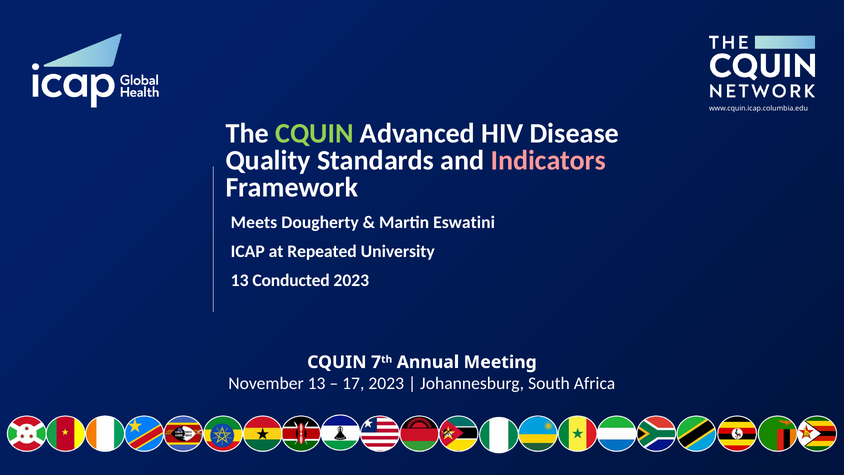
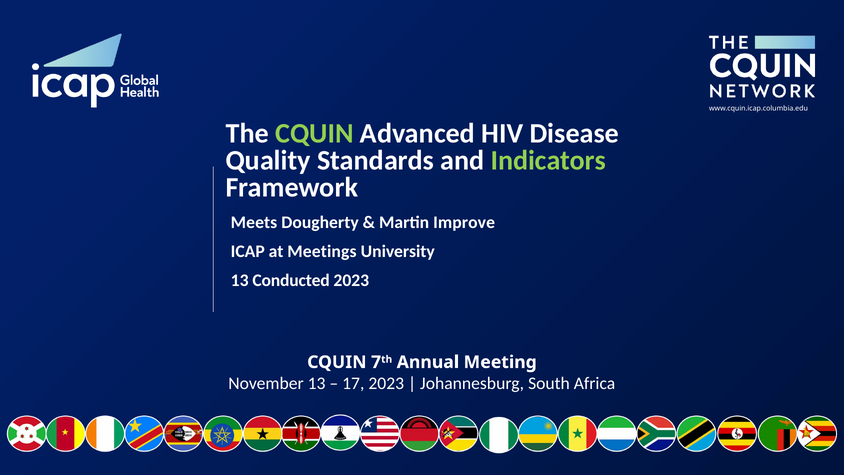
Indicators colour: pink -> light green
Eswatini: Eswatini -> Improve
Repeated: Repeated -> Meetings
